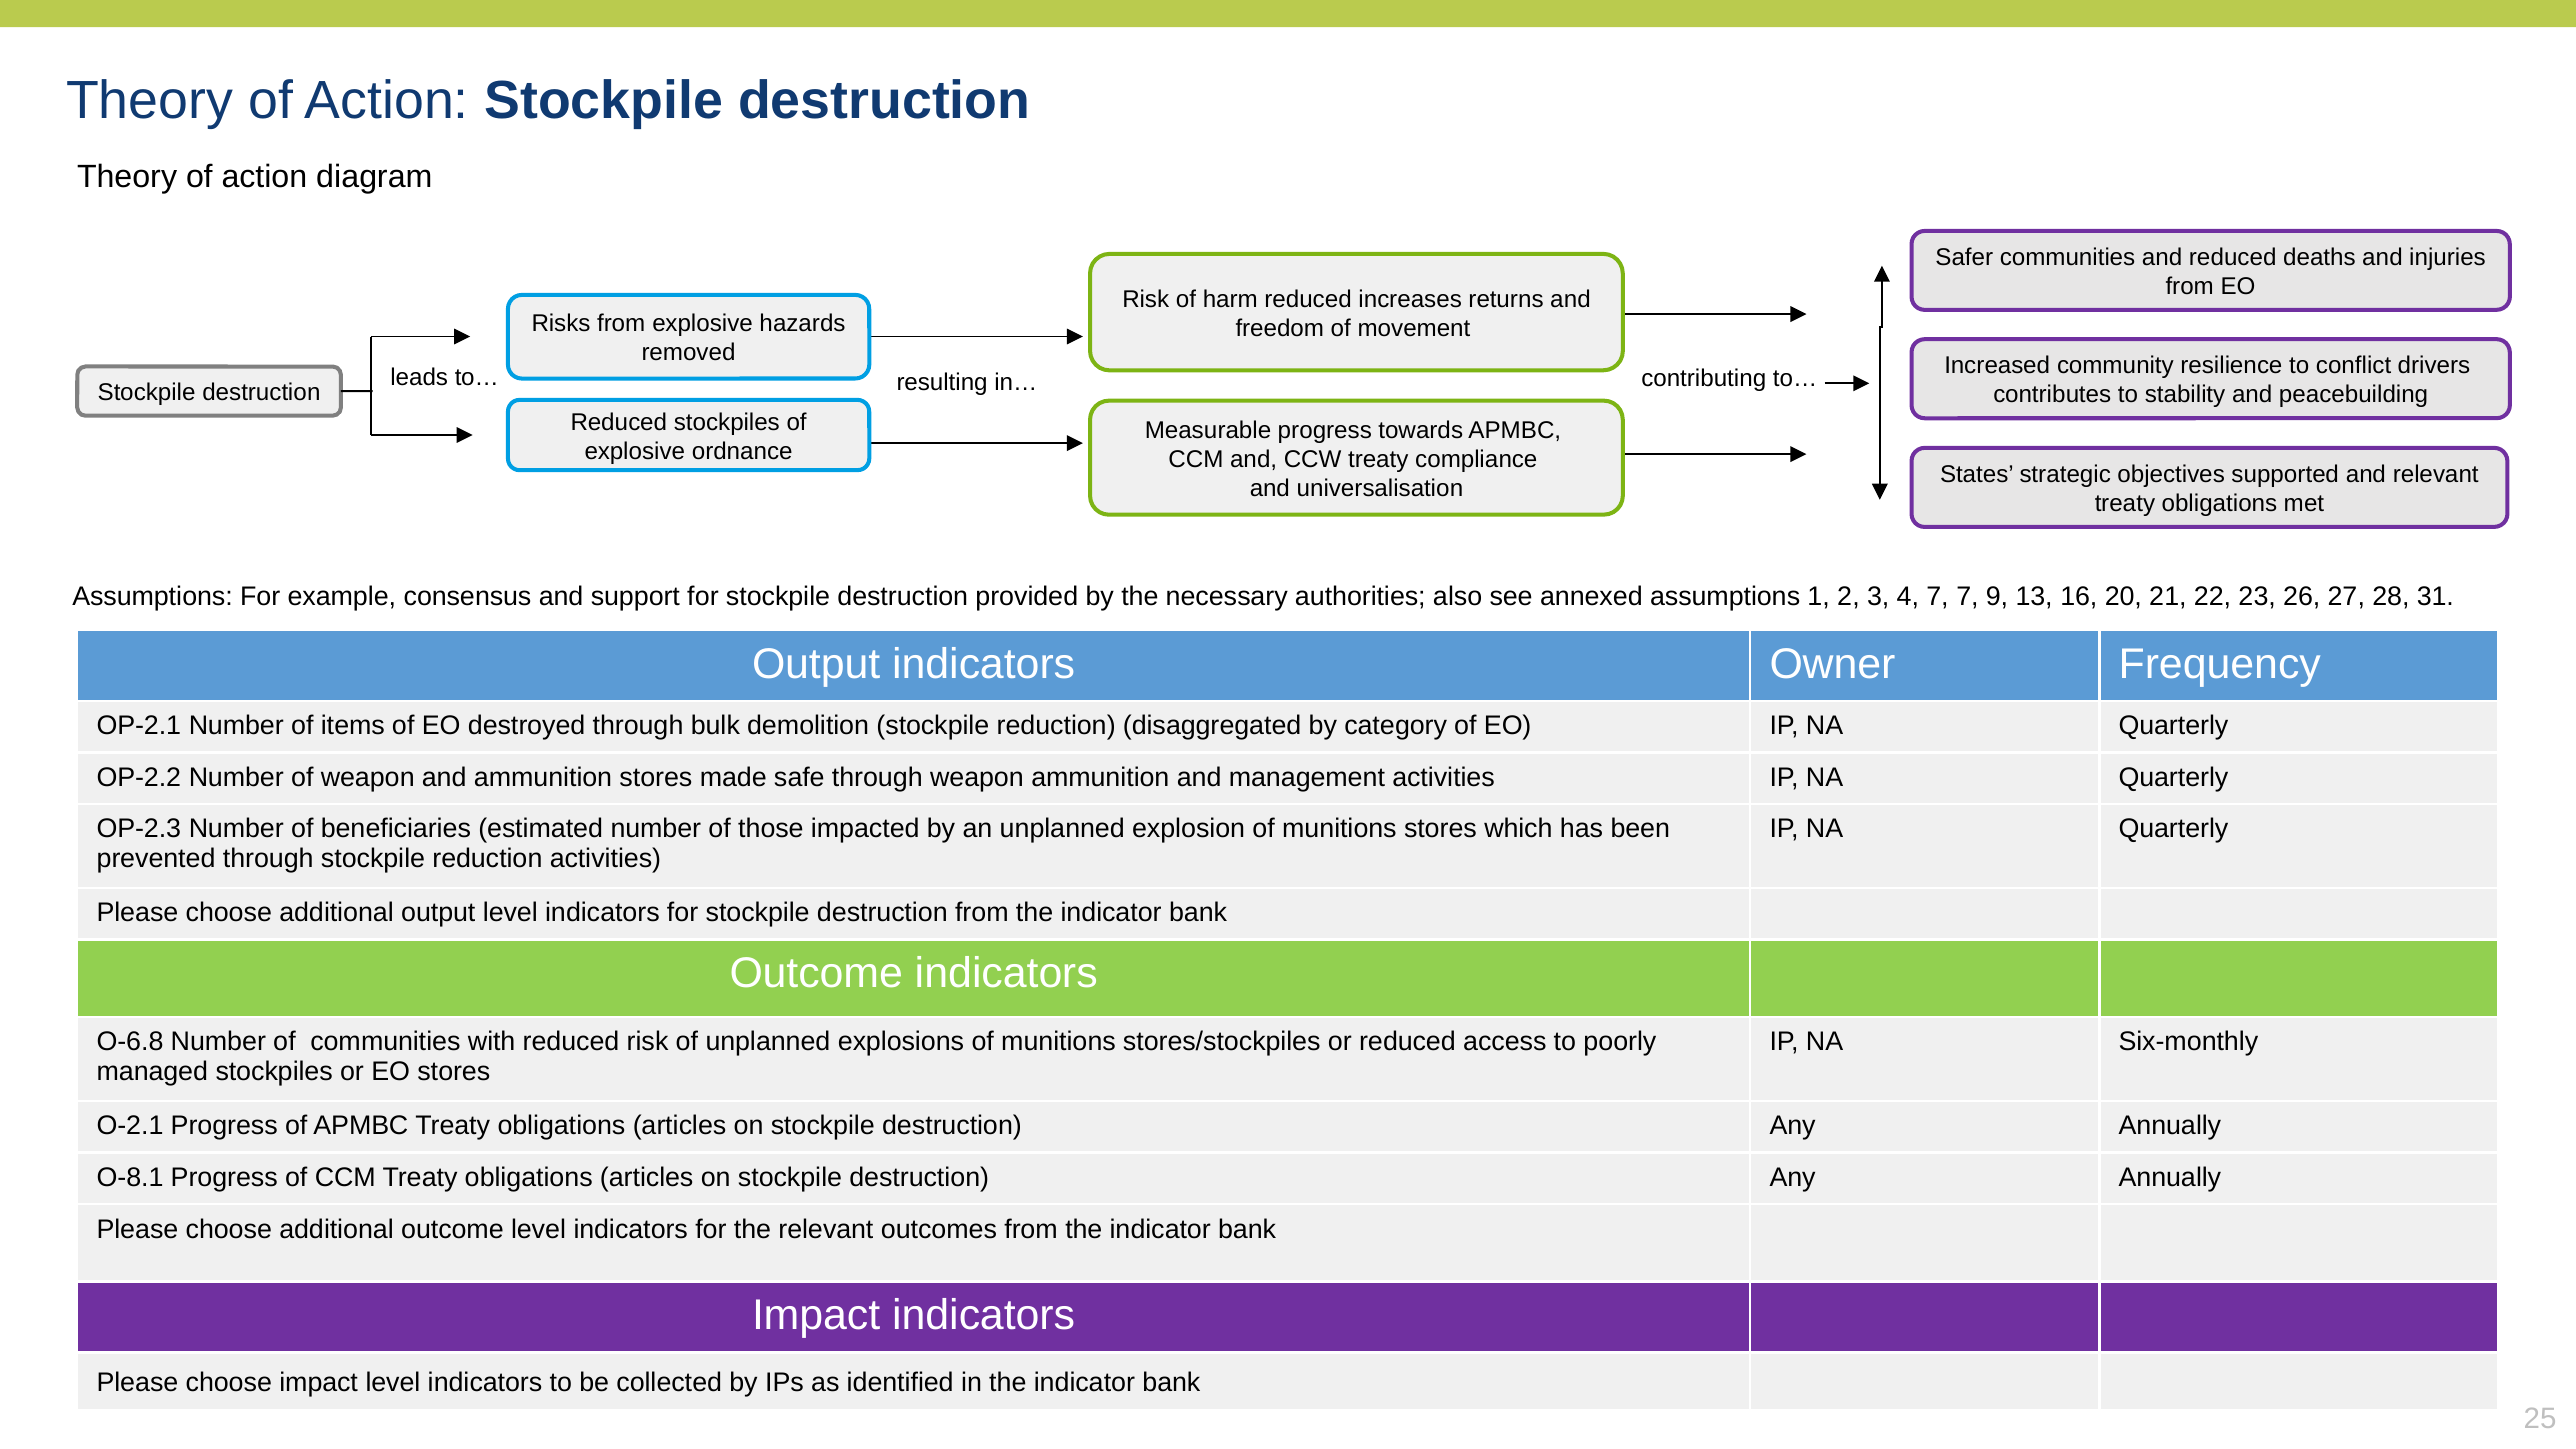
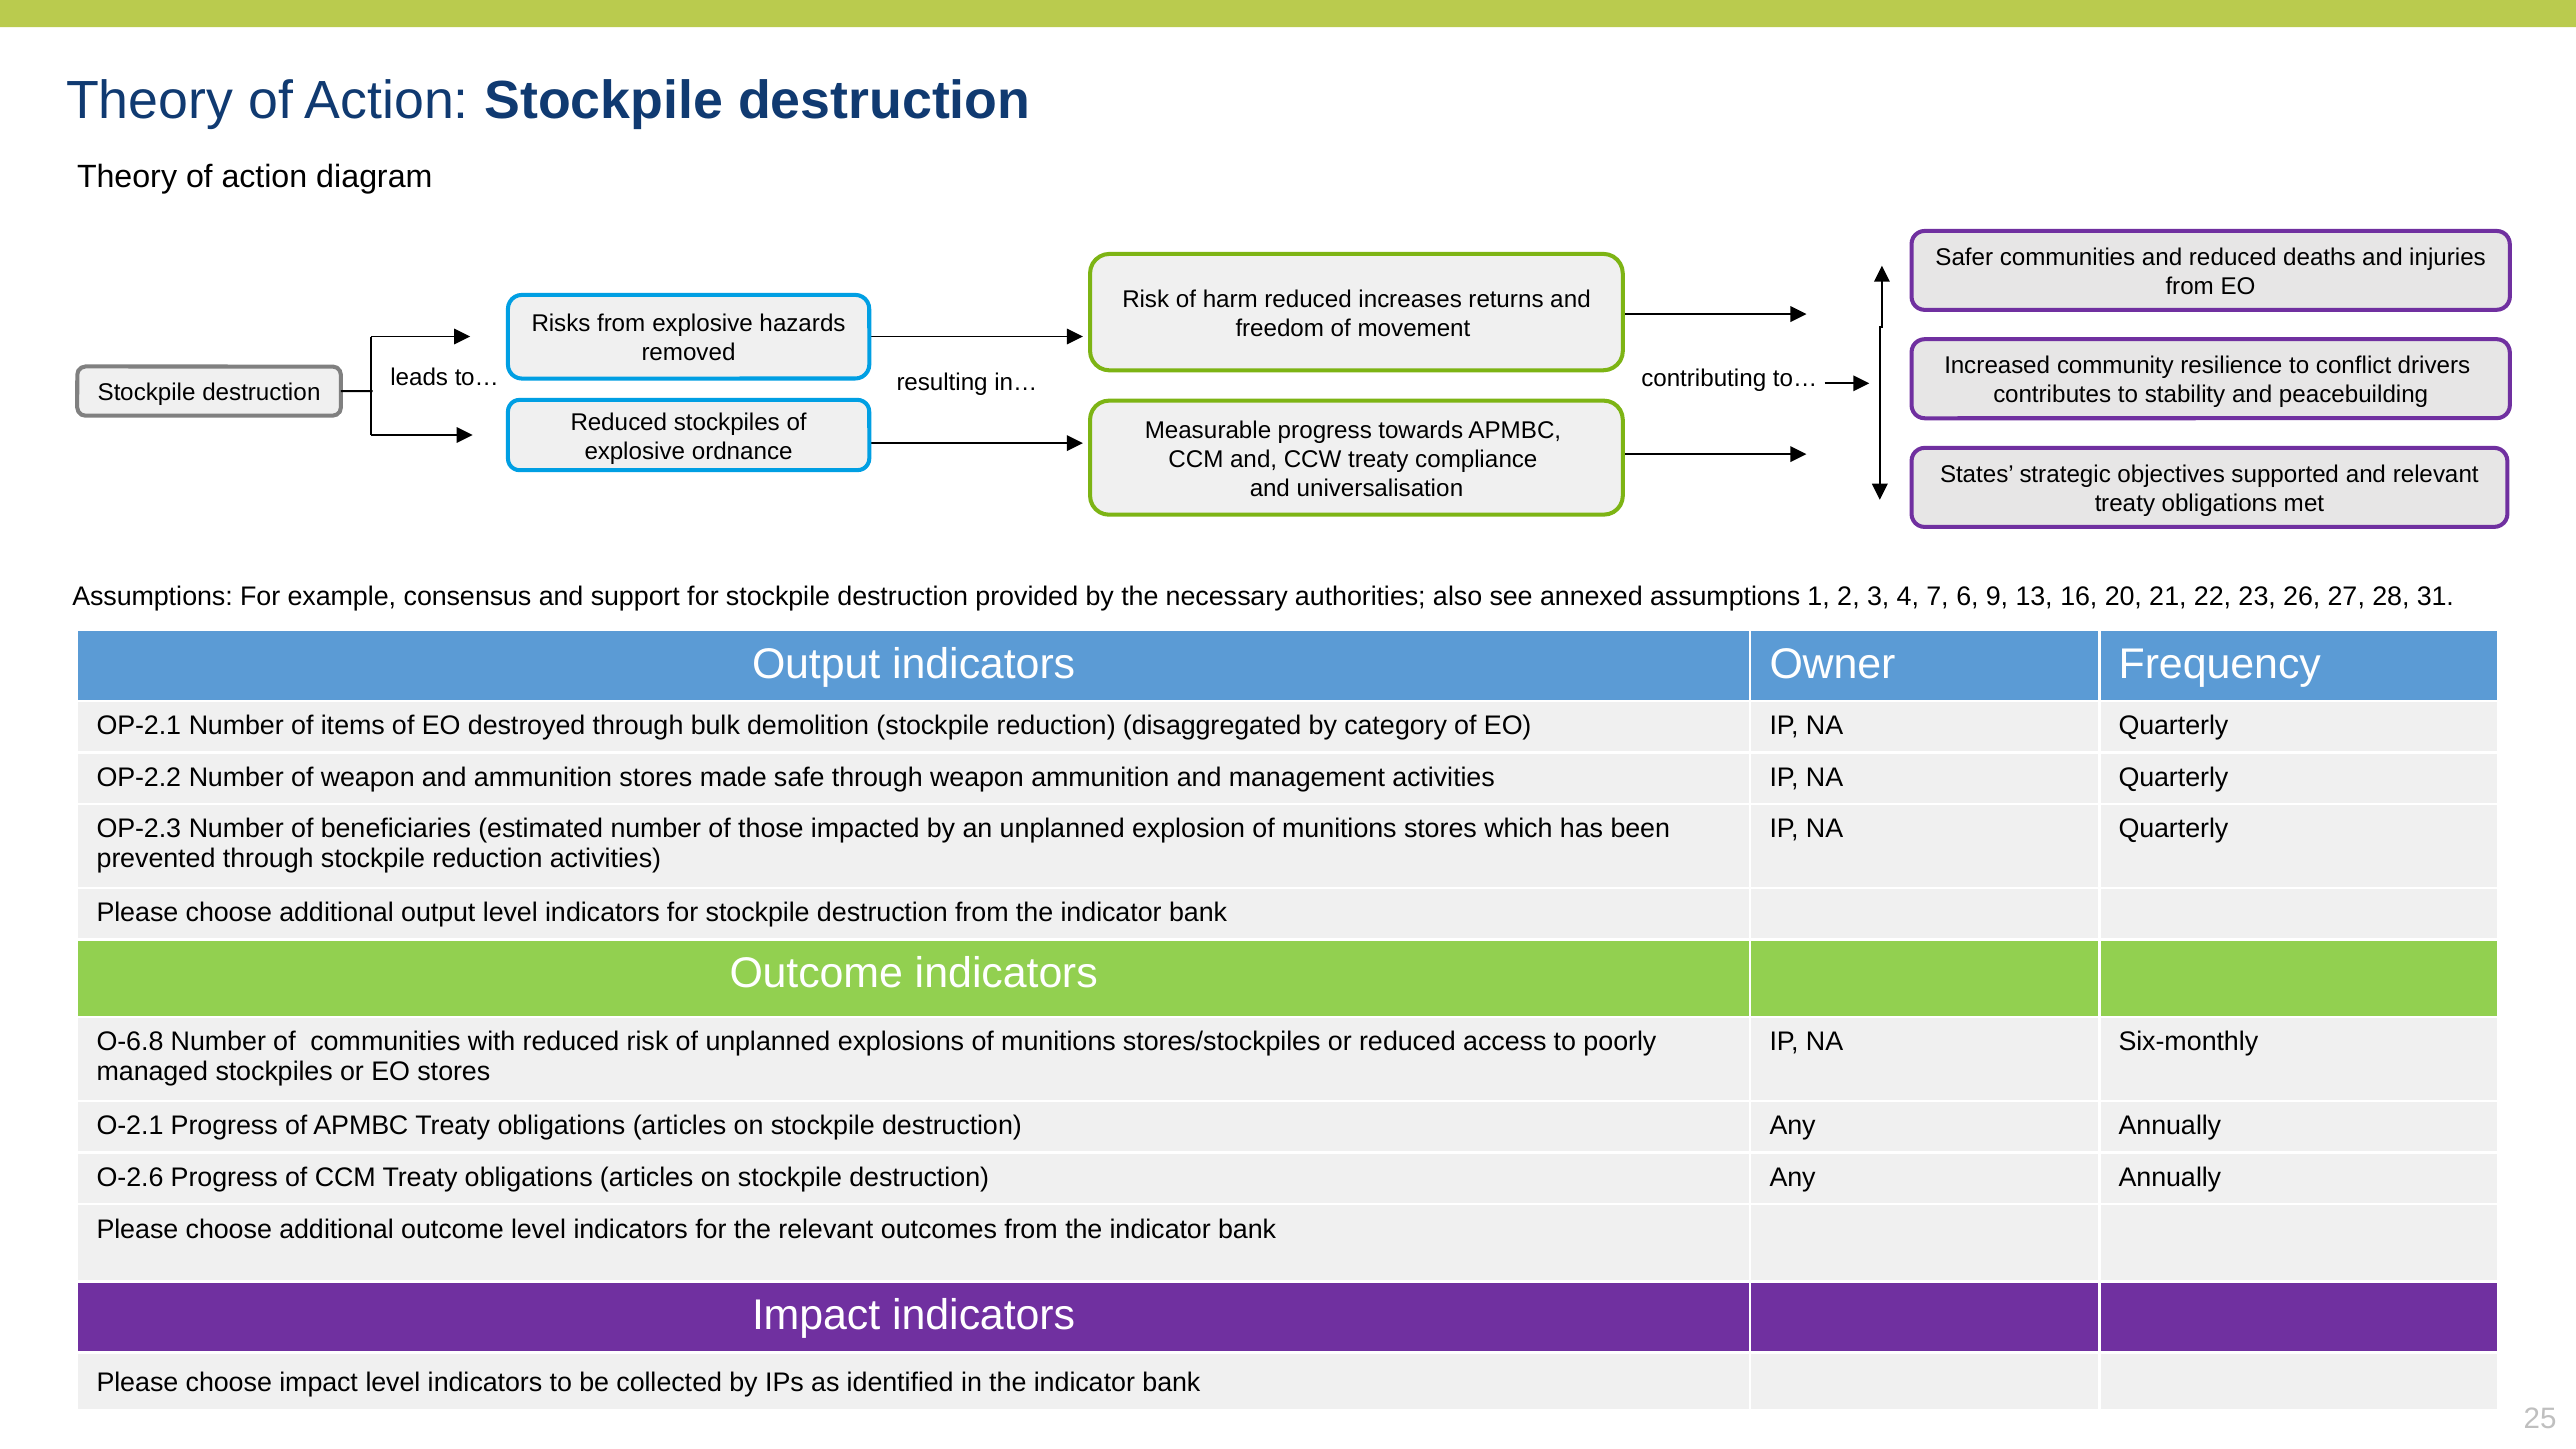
7 7: 7 -> 6
O-8.1: O-8.1 -> O-2.6
